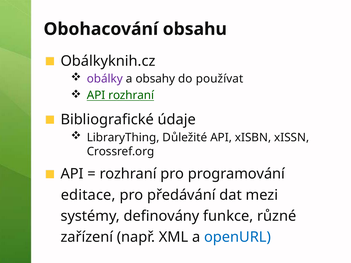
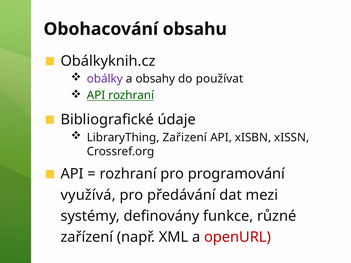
Důležité: Důležité -> Zařizení
editace: editace -> využívá
openURL colour: blue -> red
